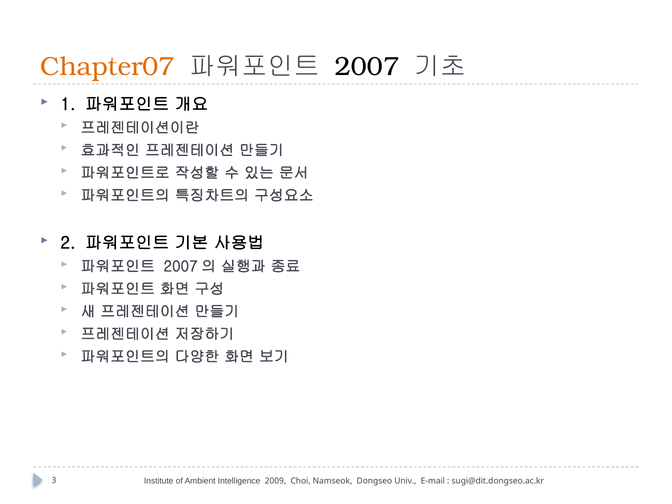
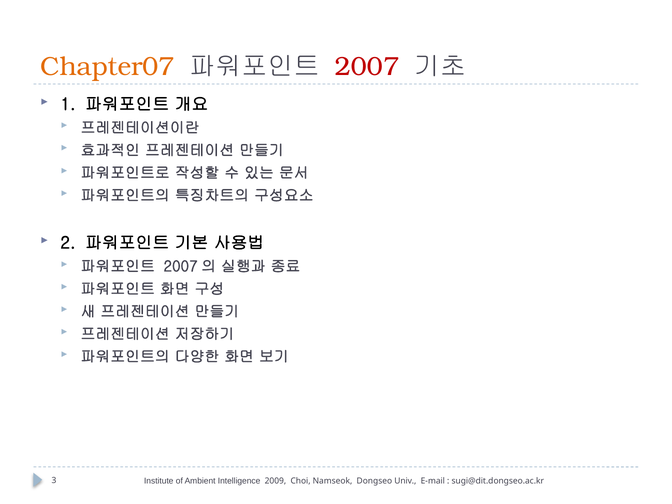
2007 colour: black -> red
